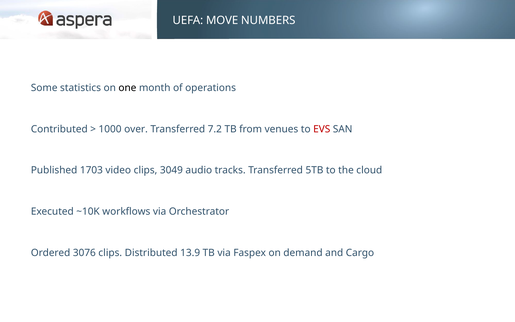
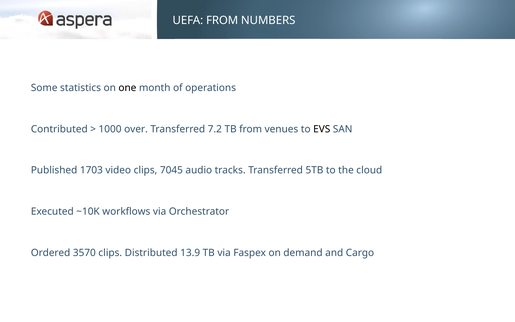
UEFA MOVE: MOVE -> FROM
EVS colour: red -> black
3049: 3049 -> 7045
3076: 3076 -> 3570
